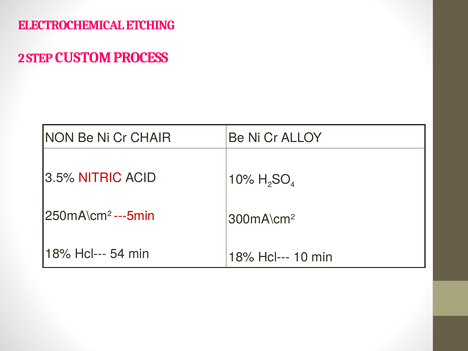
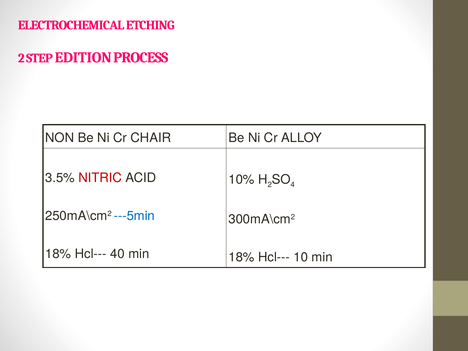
CUSTOM: CUSTOM -> EDITION
---5min colour: red -> blue
54: 54 -> 40
